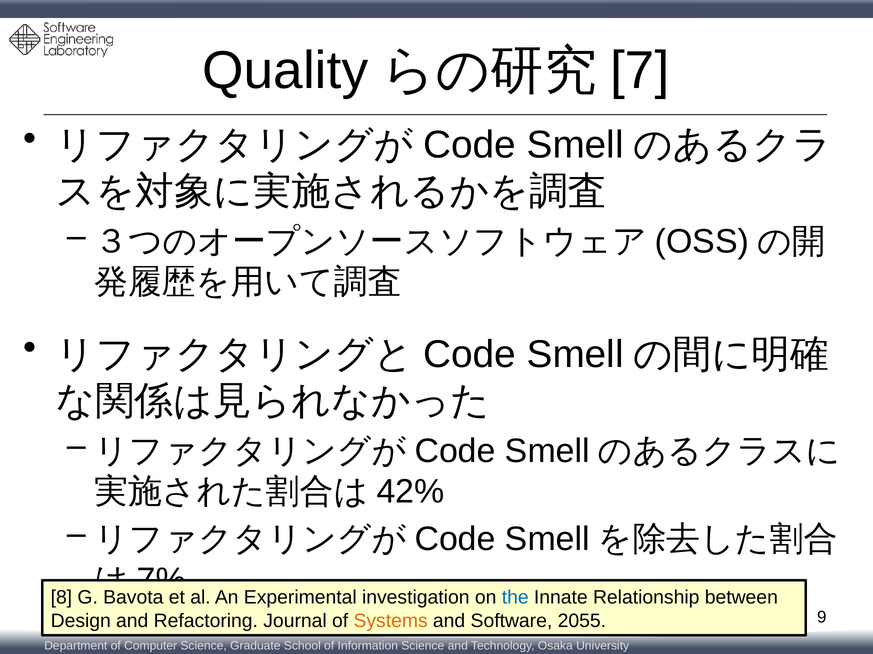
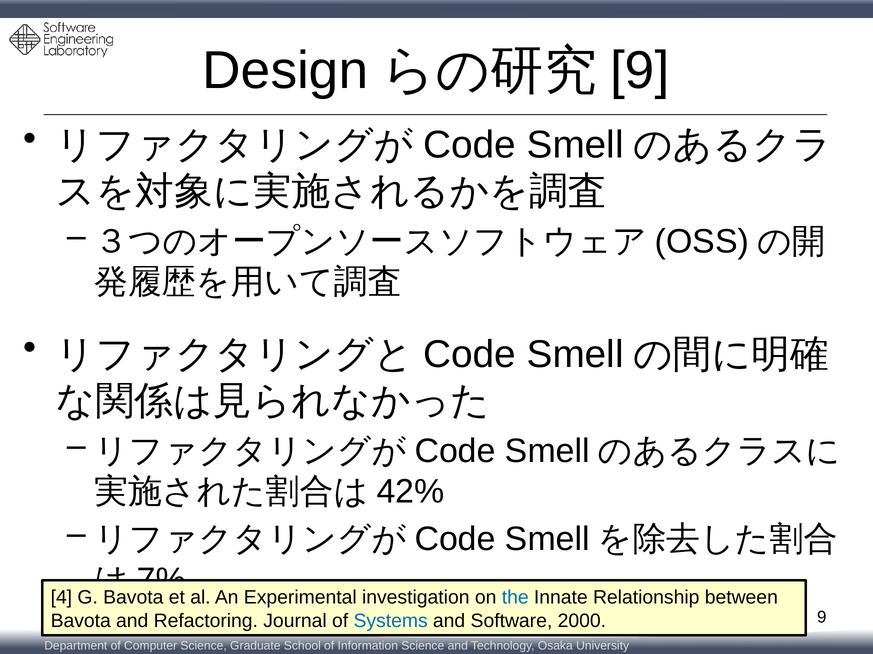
Quality: Quality -> Design
7 at (640, 71): 7 -> 9
8: 8 -> 4
Design at (81, 621): Design -> Bavota
Systems colour: orange -> blue
2055: 2055 -> 2000
